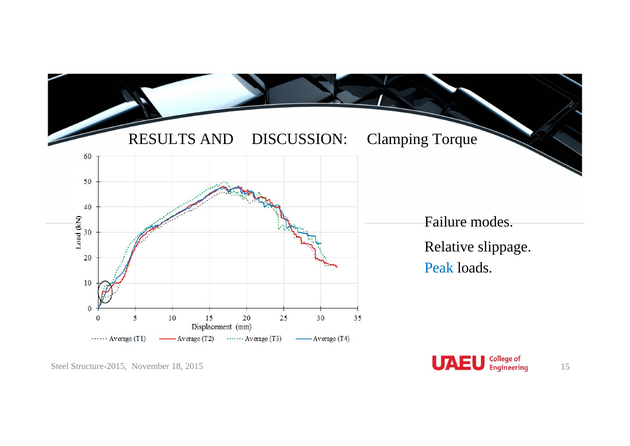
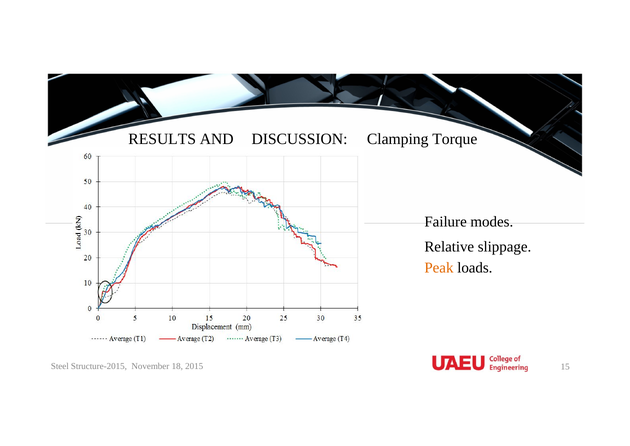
Peak colour: blue -> orange
